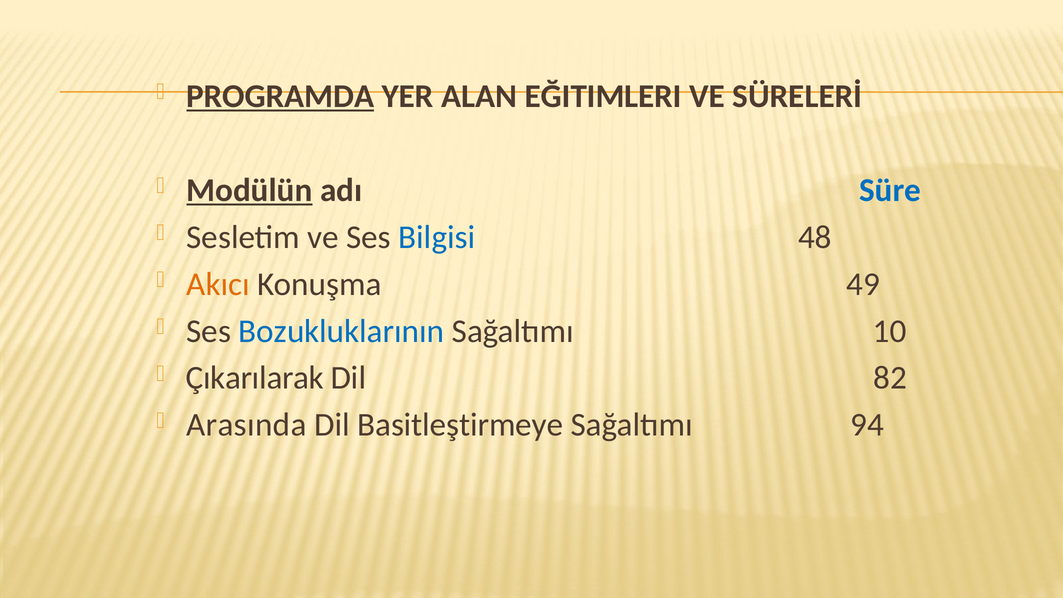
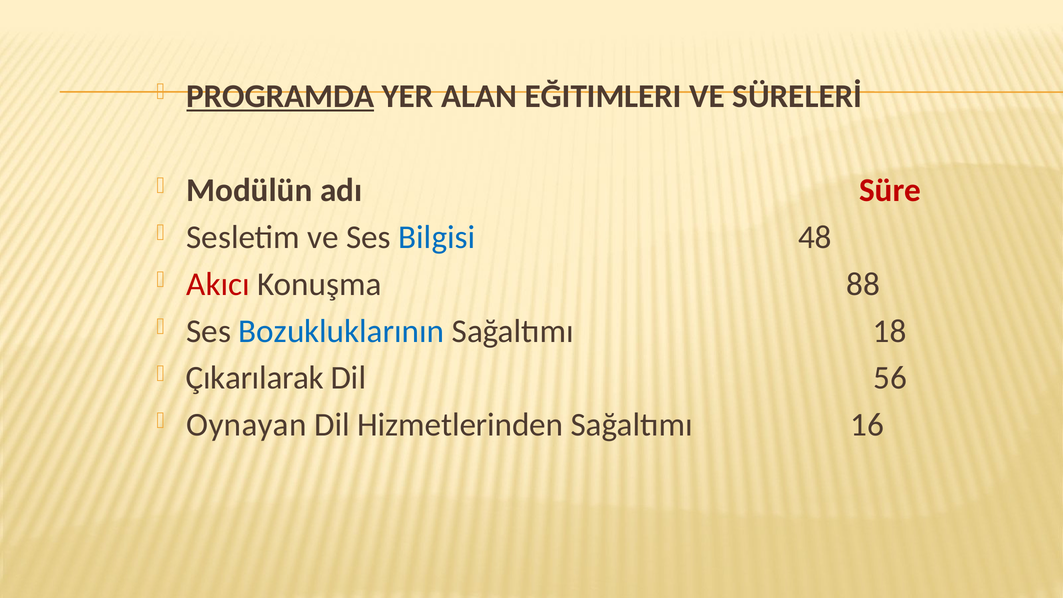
Modülün underline: present -> none
Süre colour: blue -> red
Akıcı colour: orange -> red
49: 49 -> 88
10: 10 -> 18
82: 82 -> 56
Arasında: Arasında -> Oynayan
Basitleştirmeye: Basitleştirmeye -> Hizmetlerinden
94: 94 -> 16
